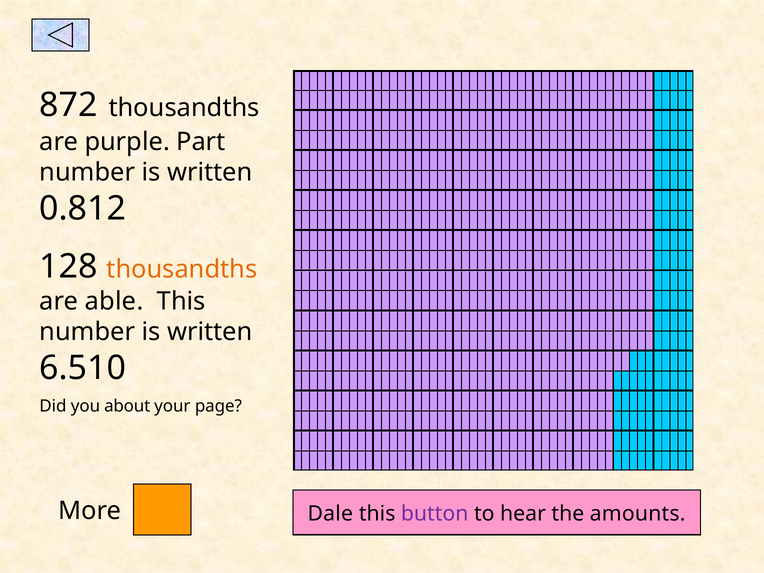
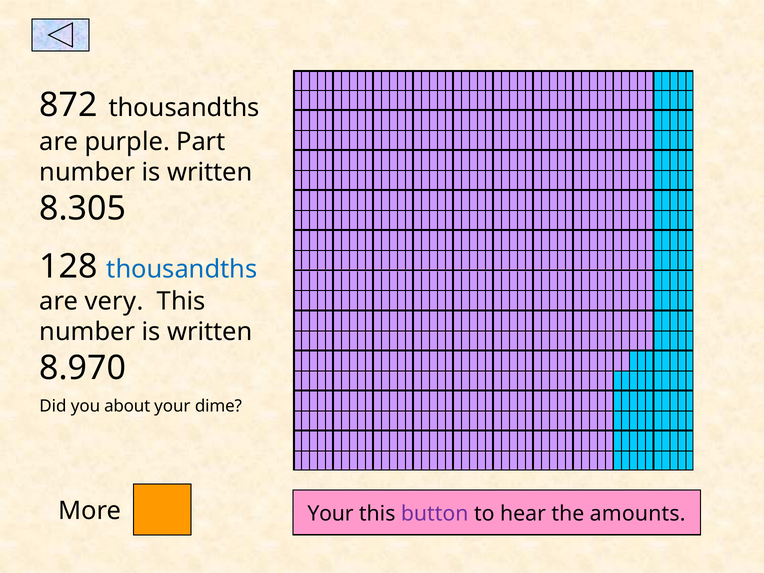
0.812: 0.812 -> 8.305
thousandths at (182, 269) colour: orange -> blue
able: able -> very
6.510: 6.510 -> 8.970
page: page -> dime
More Dale: Dale -> Your
